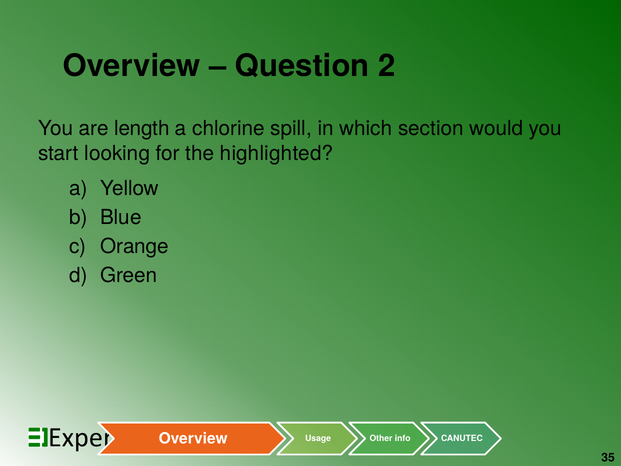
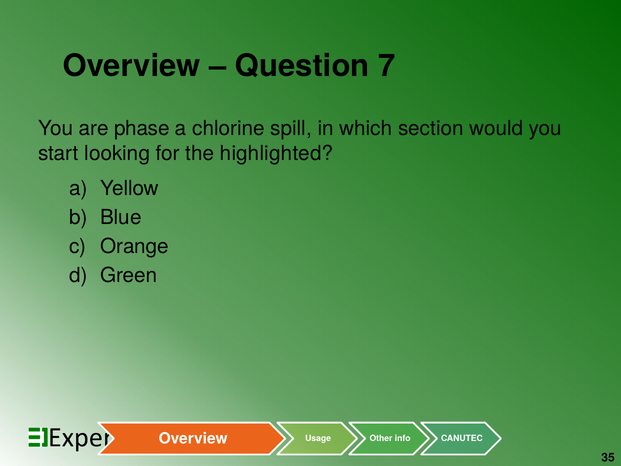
2: 2 -> 7
length: length -> phase
